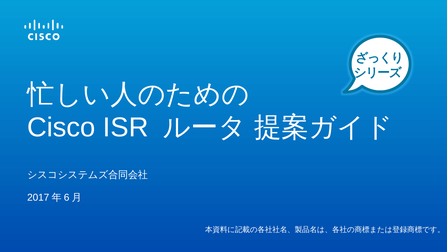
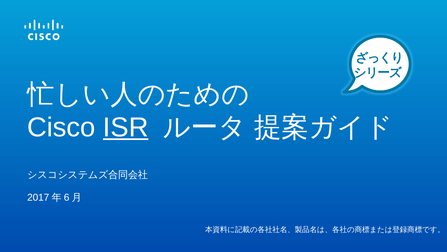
ISR underline: none -> present
